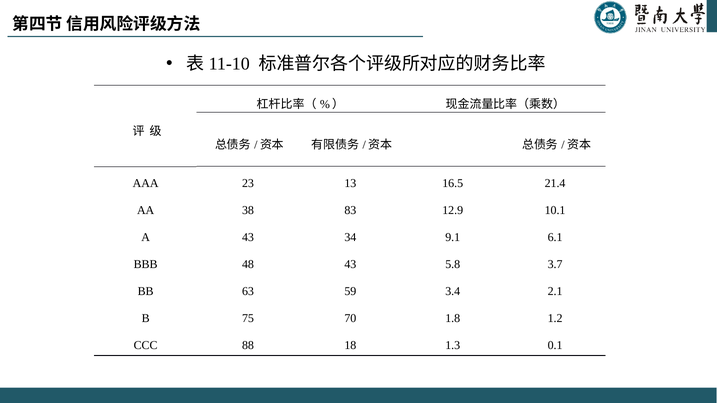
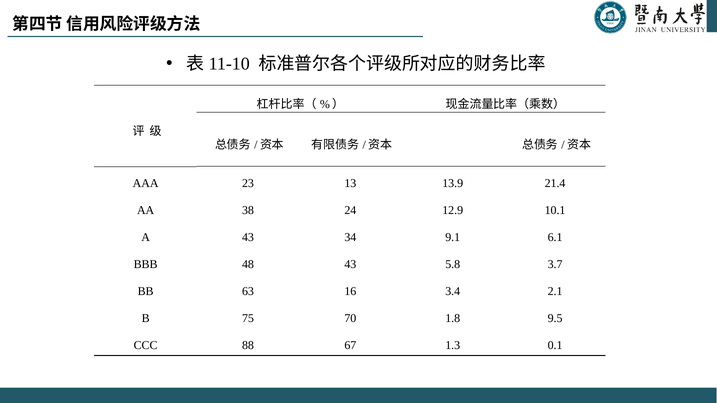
16.5: 16.5 -> 13.9
83: 83 -> 24
59: 59 -> 16
1.2: 1.2 -> 9.5
18: 18 -> 67
